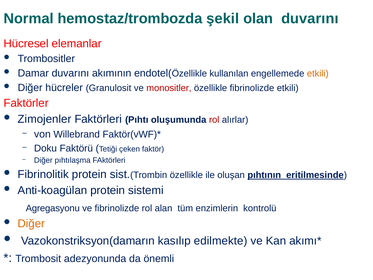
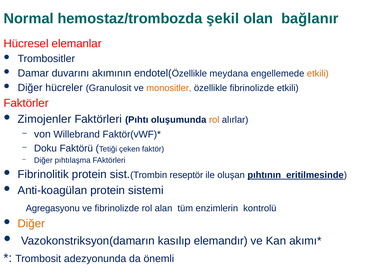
olan duvarını: duvarını -> bağlanır
kullanılan: kullanılan -> meydana
monositler colour: red -> orange
rol at (214, 120) colour: red -> orange
özellikle at (186, 175): özellikle -> reseptör
edilmekte: edilmekte -> elemandır
